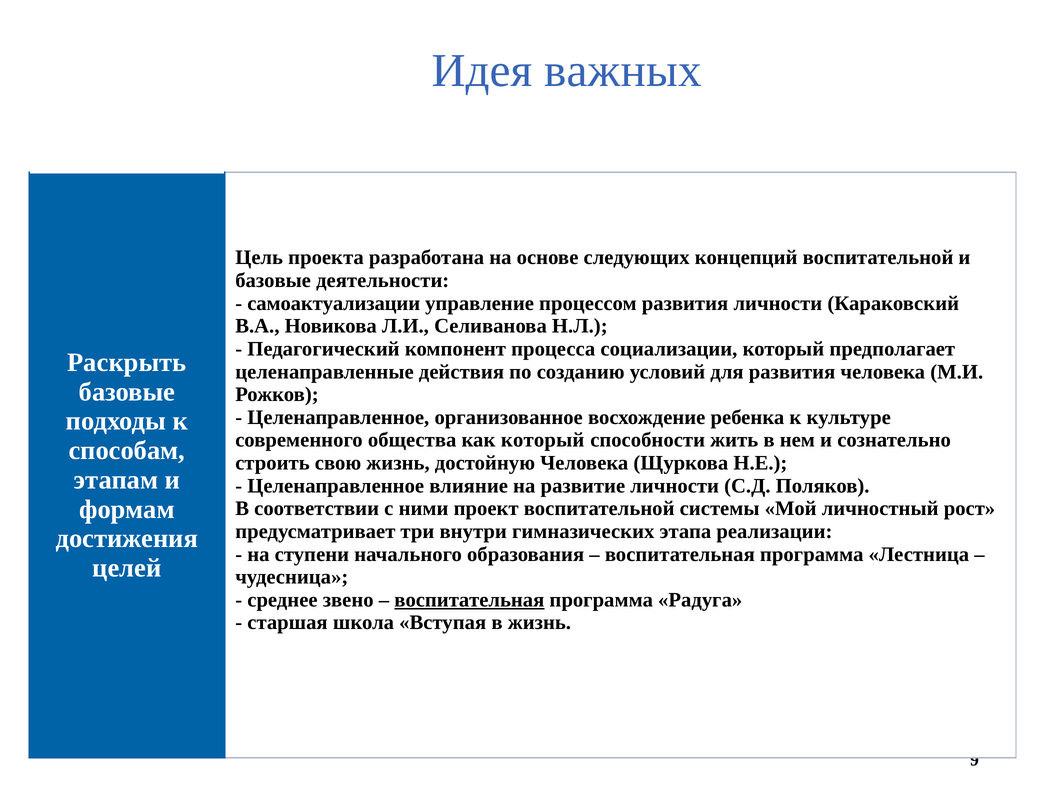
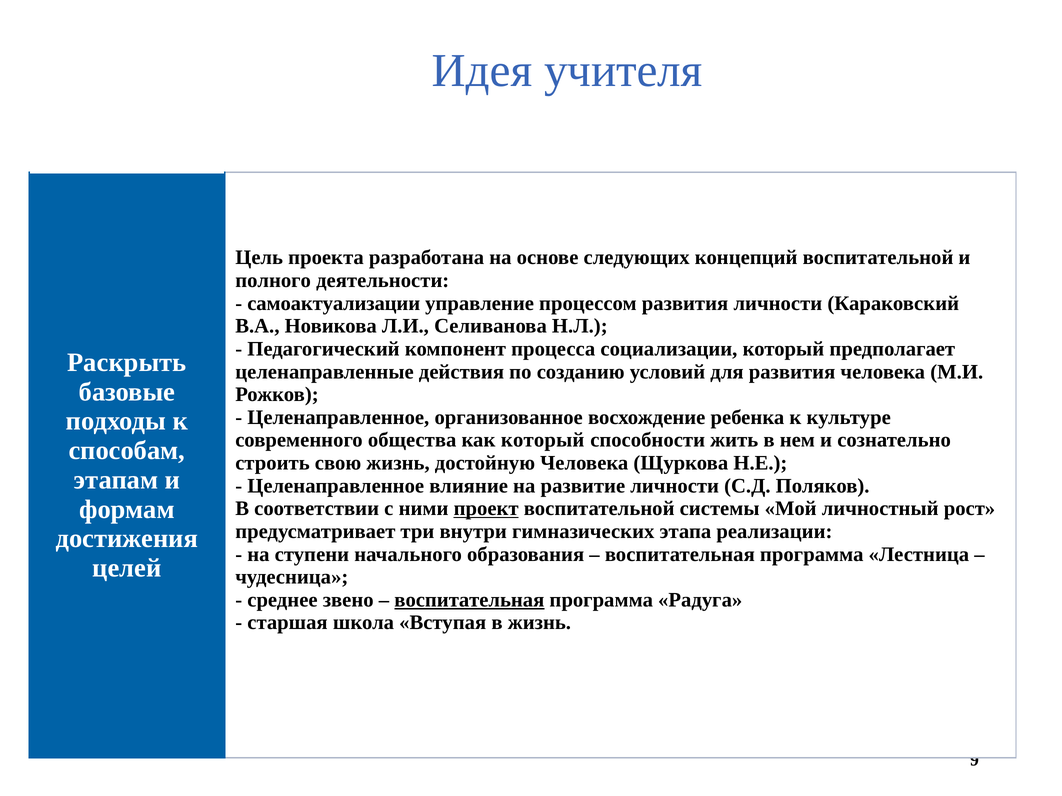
важных: важных -> учителя
базовые at (273, 281): базовые -> полного
проект underline: none -> present
